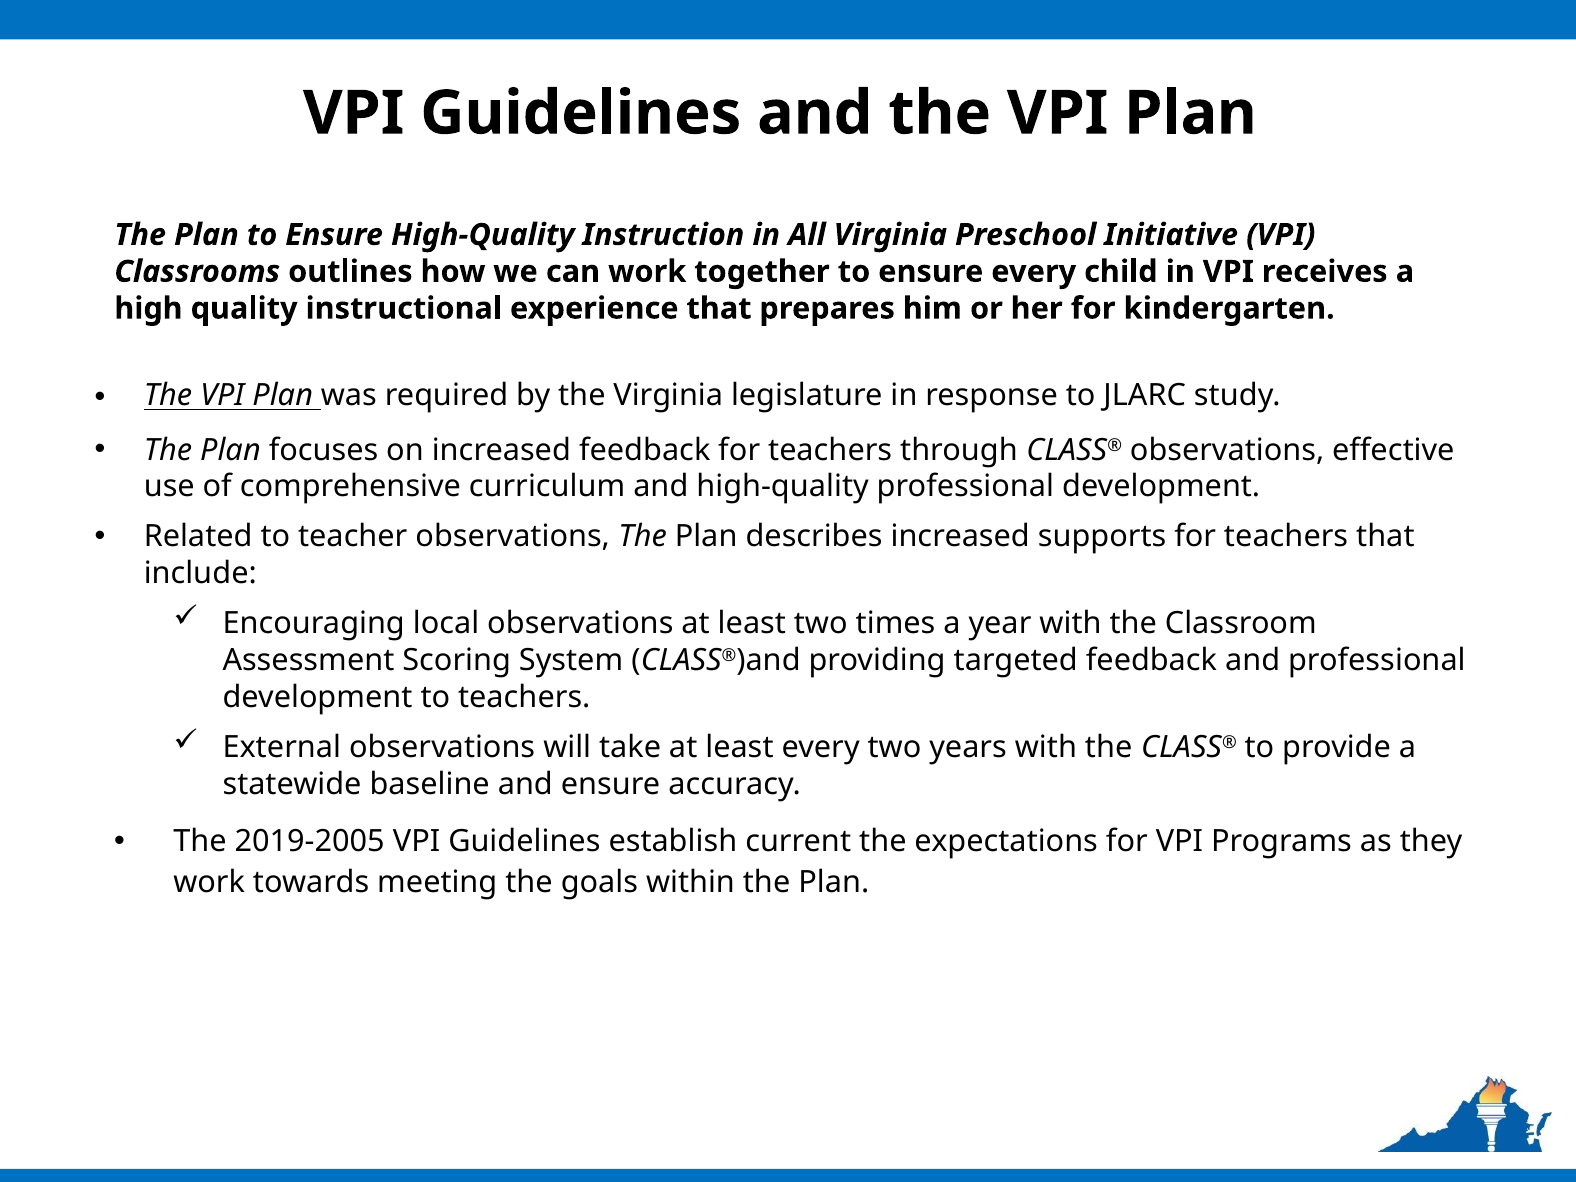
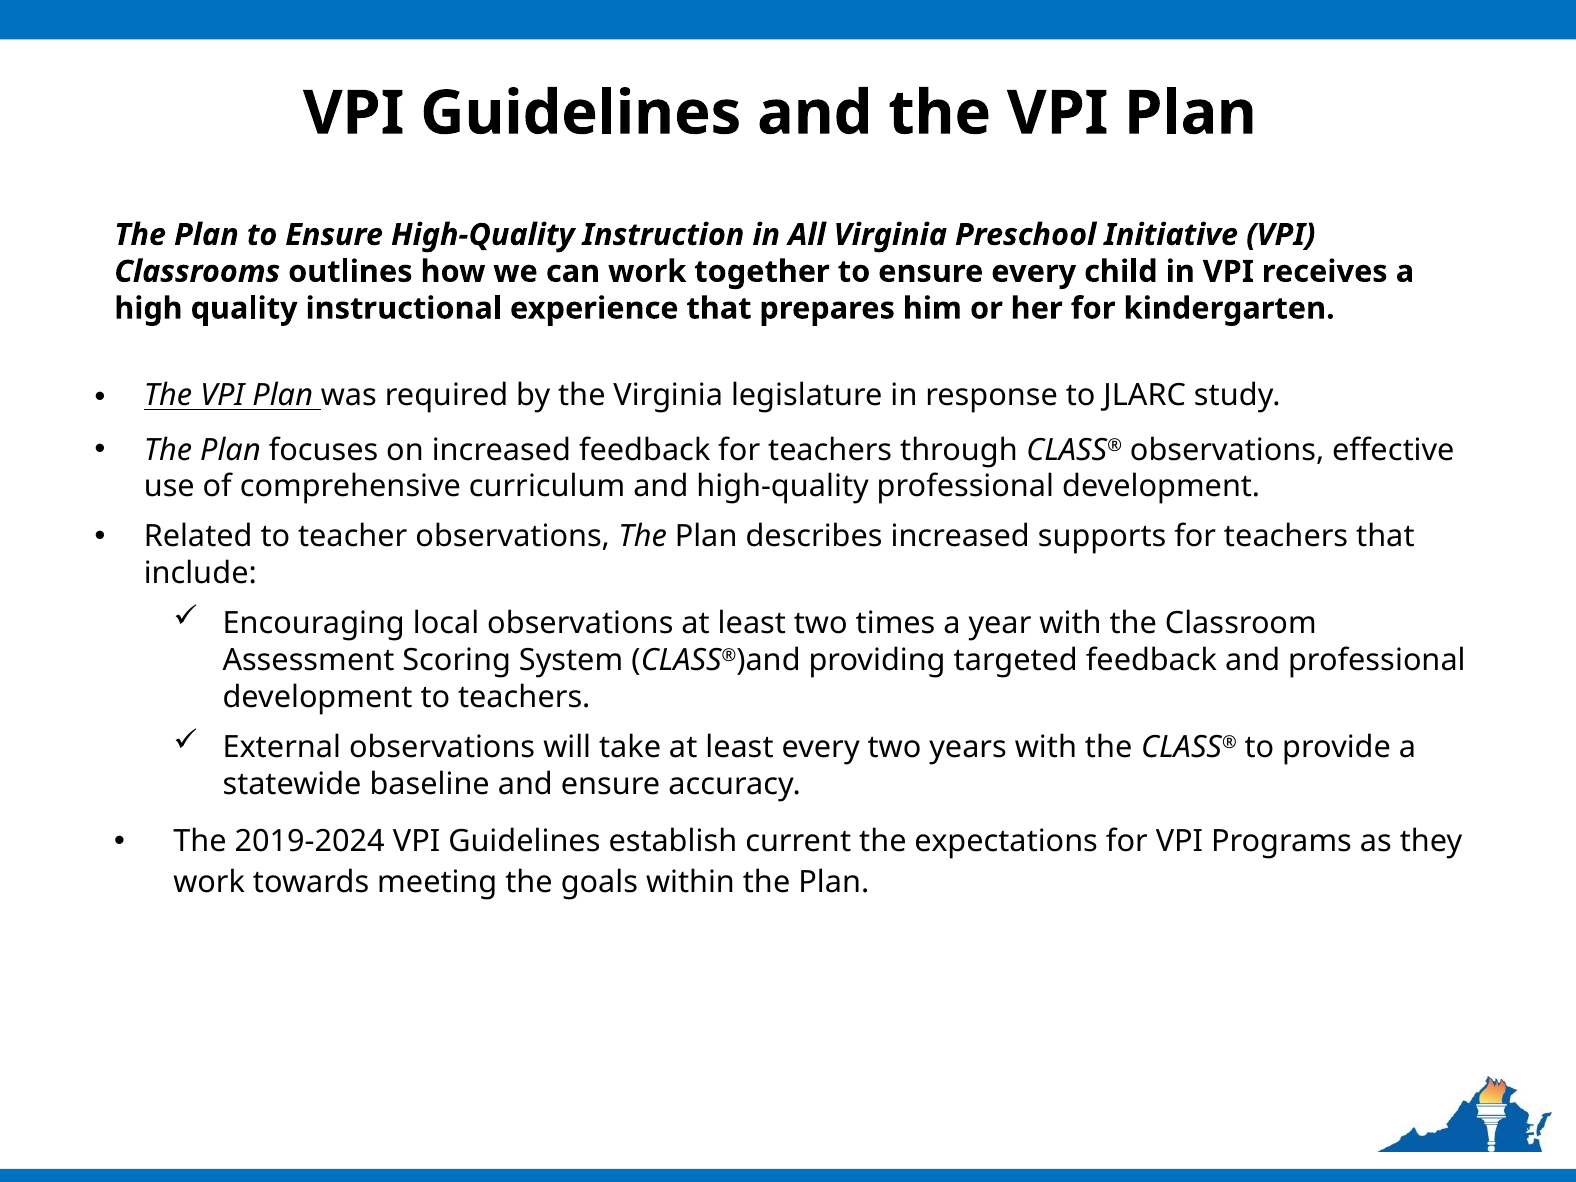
2019-2005: 2019-2005 -> 2019-2024
